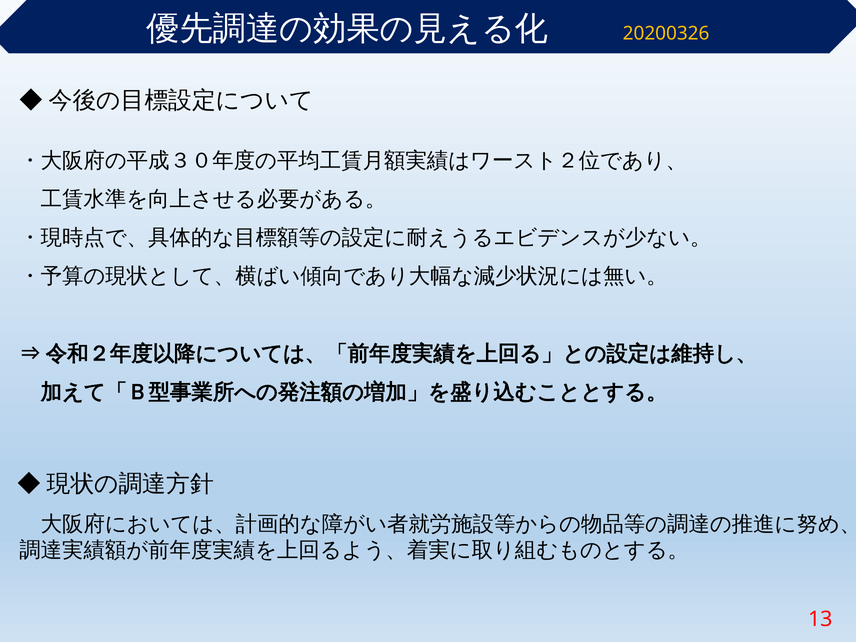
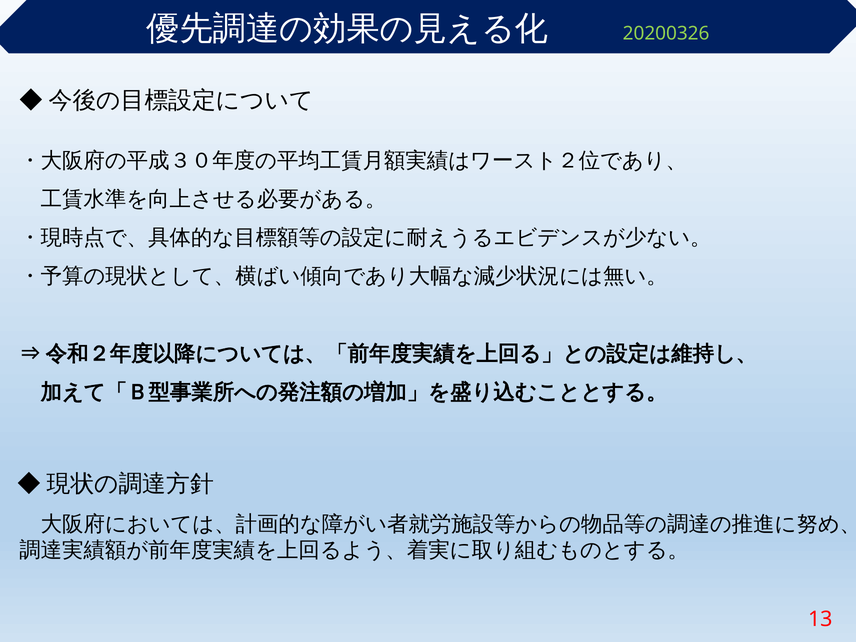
20200326 colour: yellow -> light green
